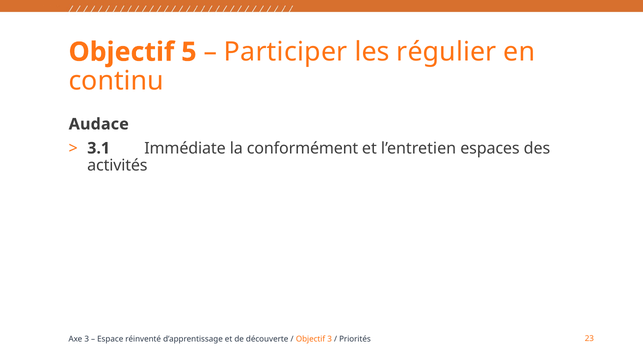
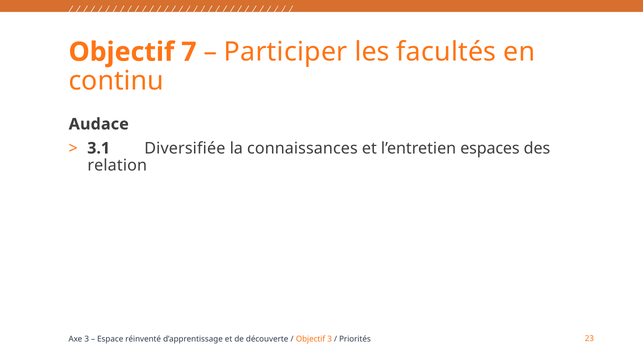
5: 5 -> 7
régulier: régulier -> facultés
Immédiate: Immédiate -> Diversifiée
conformément: conformément -> connaissances
activités: activités -> relation
